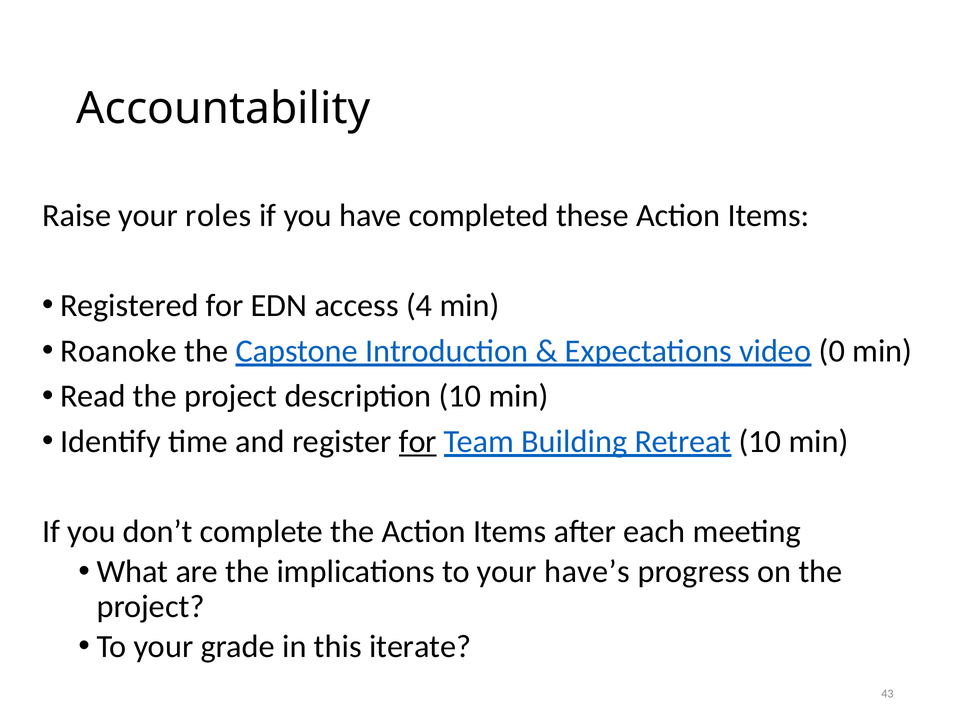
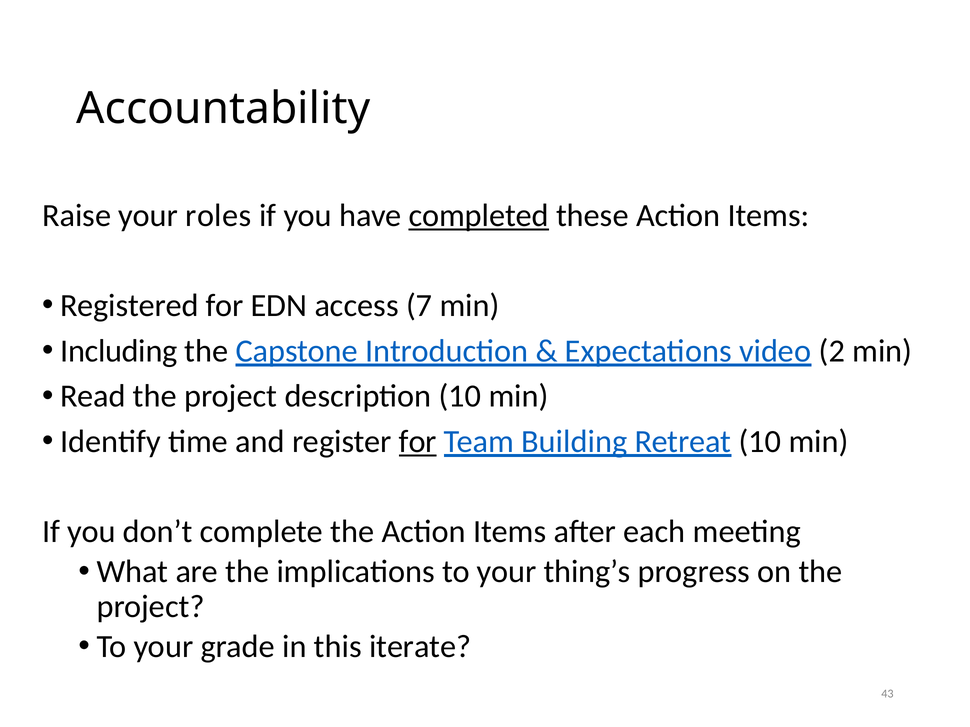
completed underline: none -> present
4: 4 -> 7
Roanoke: Roanoke -> Including
0: 0 -> 2
have’s: have’s -> thing’s
